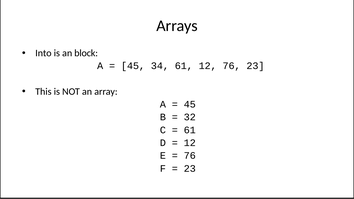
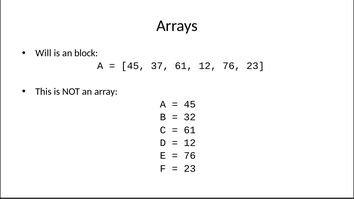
Into: Into -> Will
34: 34 -> 37
